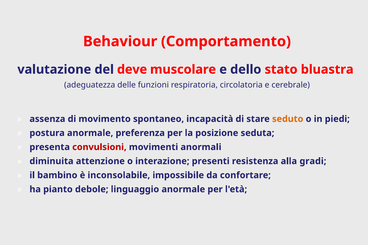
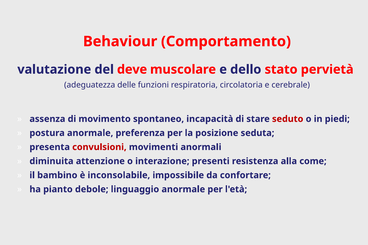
bluastra: bluastra -> pervietà
seduto colour: orange -> red
gradi: gradi -> come
